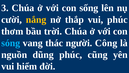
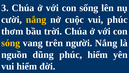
thắp: thắp -> cuộc
sóng colour: light blue -> yellow
thác: thác -> trên
người Công: Công -> Nắng
phúc cũng: cũng -> hiểm
